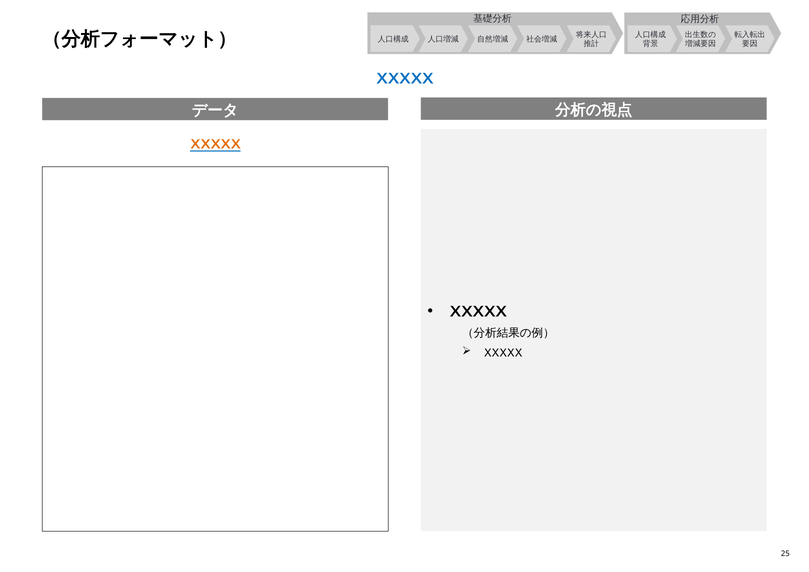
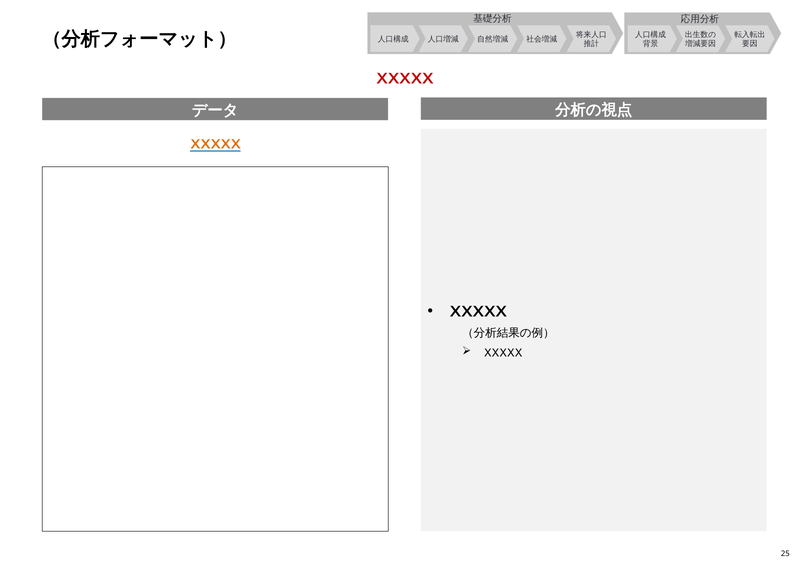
XXXXX at (404, 79) colour: blue -> red
